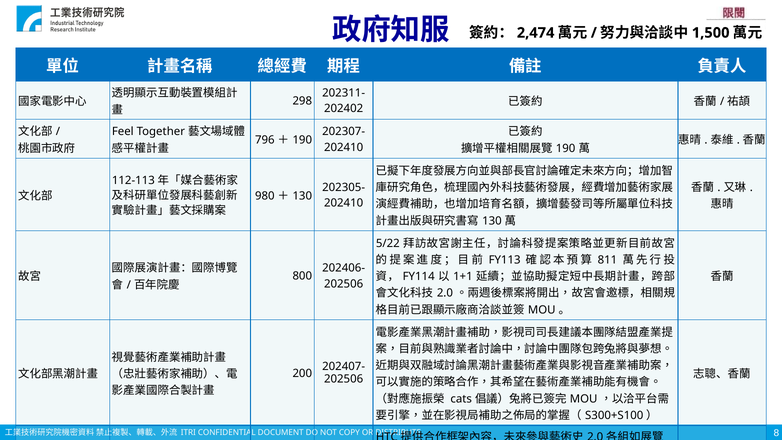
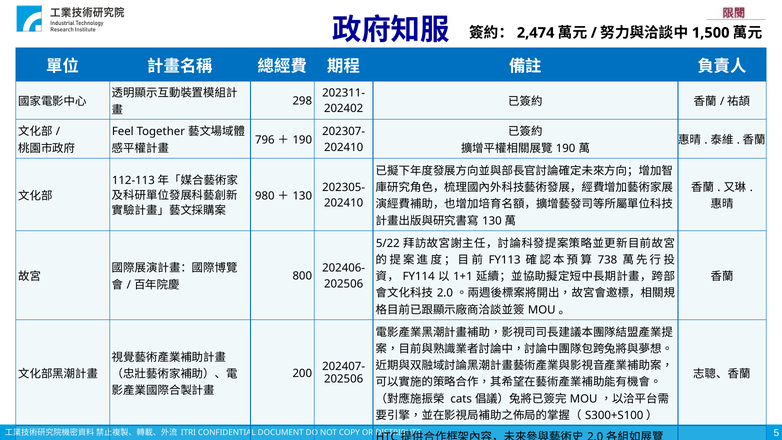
811: 811 -> 738
8: 8 -> 5
